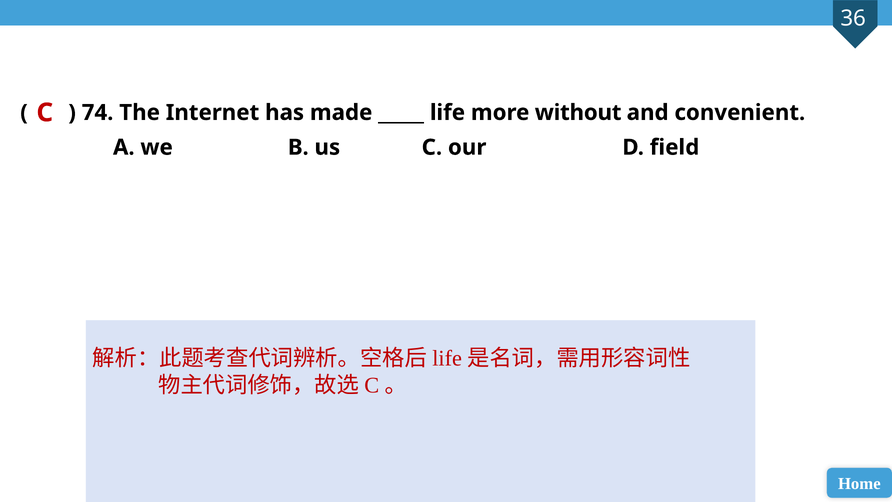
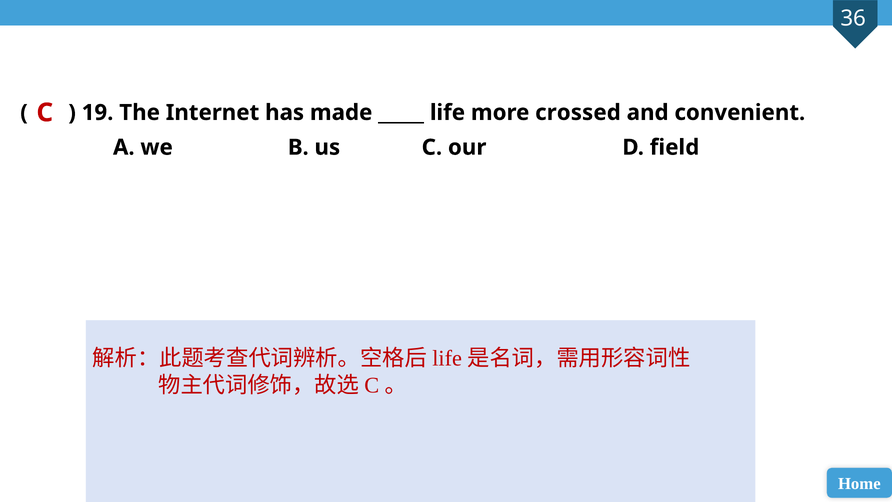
74: 74 -> 19
without: without -> crossed
